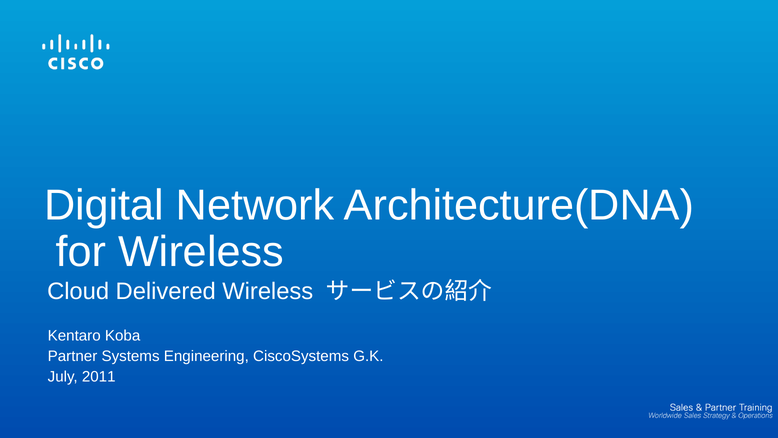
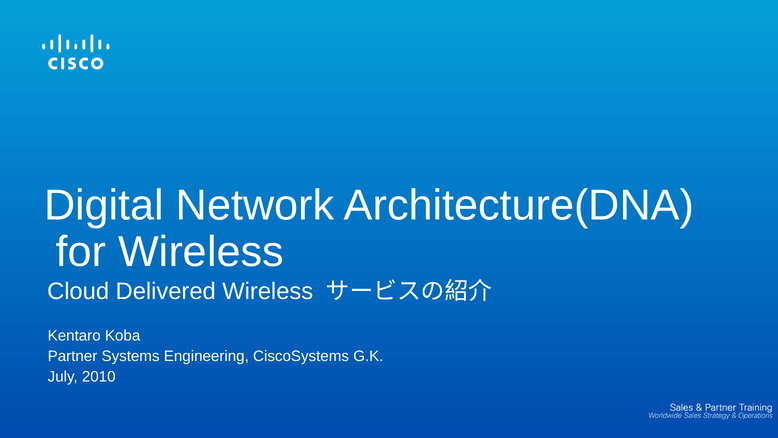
2011: 2011 -> 2010
